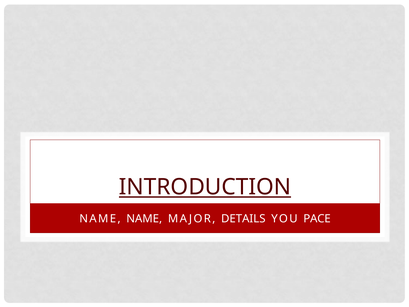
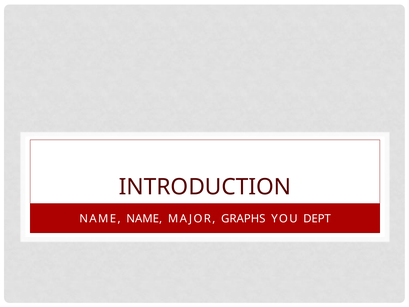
INTRODUCTION underline: present -> none
DETAILS: DETAILS -> GRAPHS
PACE: PACE -> DEPT
